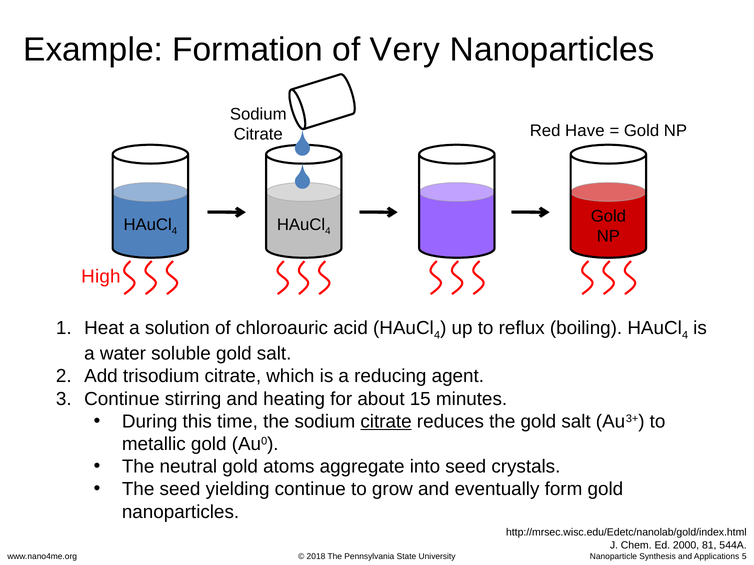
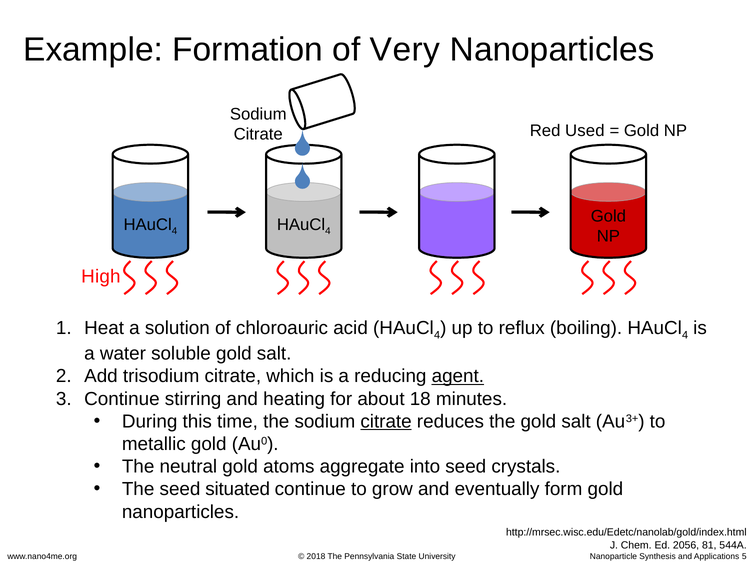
Have: Have -> Used
agent underline: none -> present
15: 15 -> 18
yielding: yielding -> situated
2000: 2000 -> 2056
